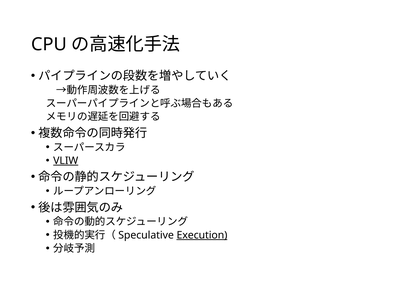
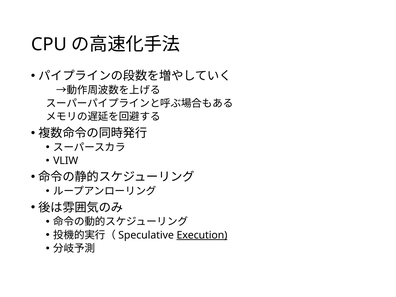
VLIW underline: present -> none
